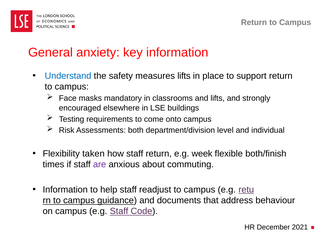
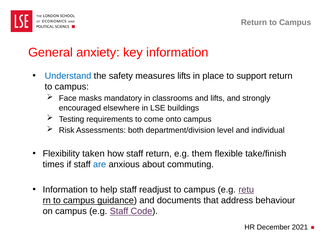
week: week -> them
both/finish: both/finish -> take/finish
are colour: purple -> blue
